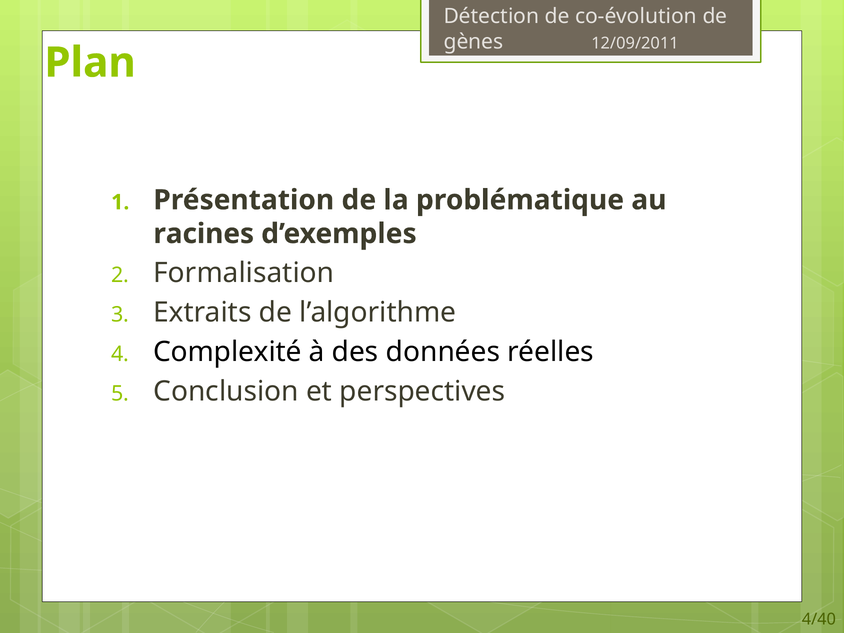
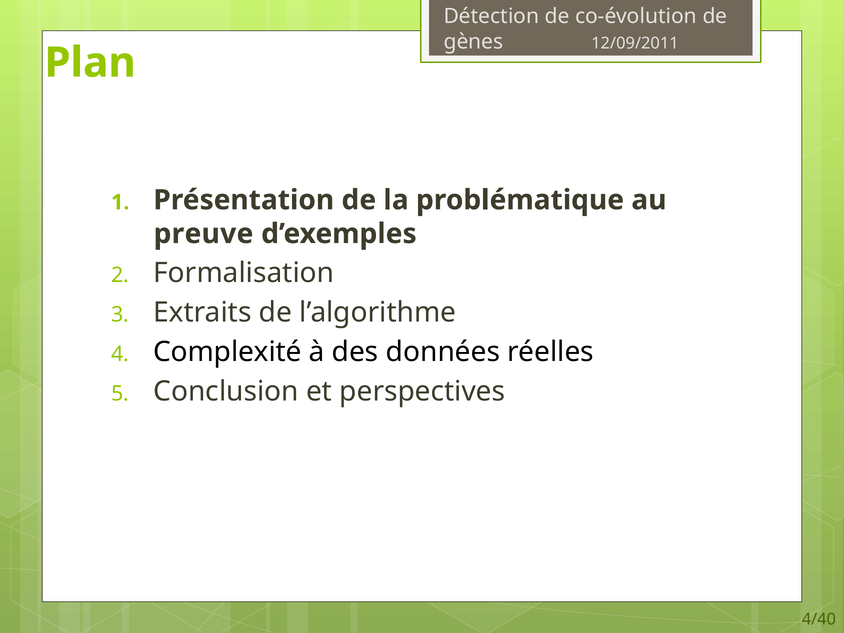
racines: racines -> preuve
